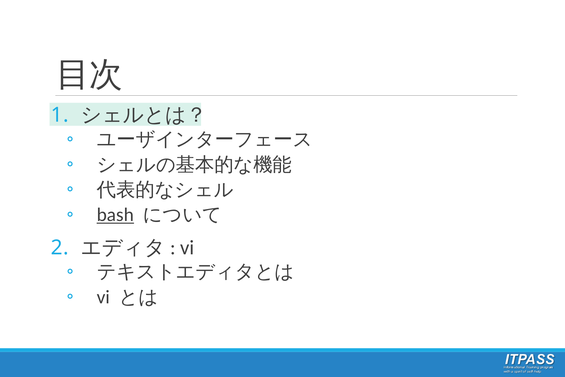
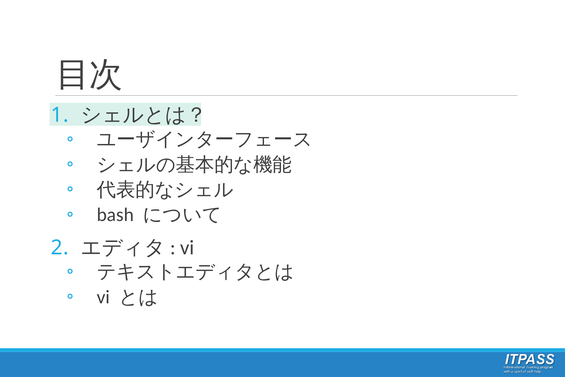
bash underline: present -> none
